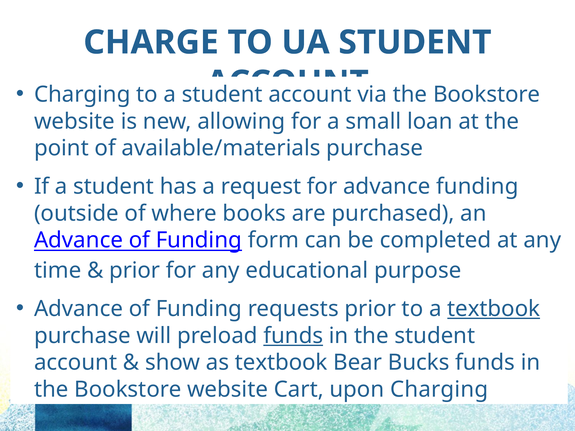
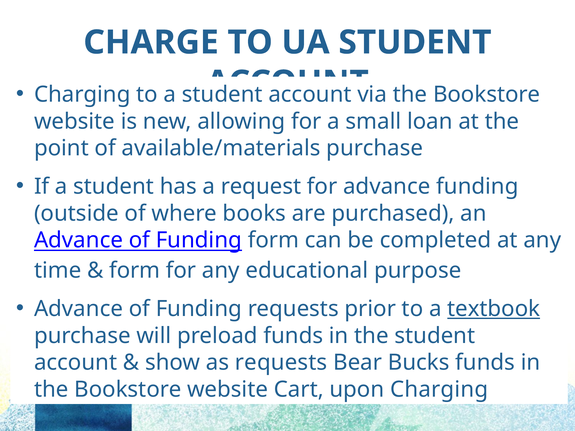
prior at (135, 271): prior -> form
funds at (293, 336) underline: present -> none
as textbook: textbook -> requests
